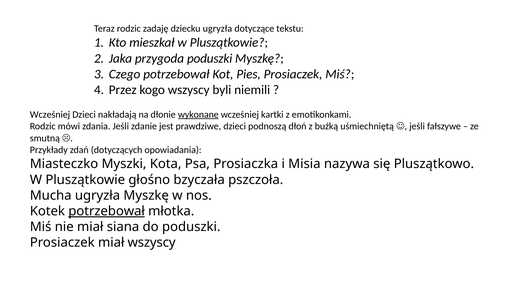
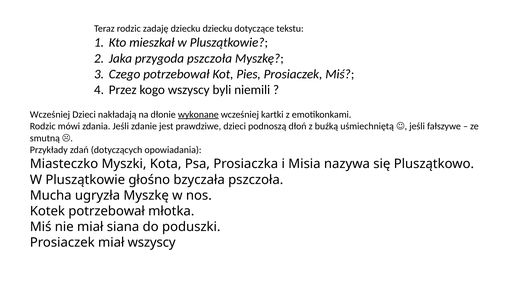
dziecku ugryzła: ugryzła -> dziecku
przygoda poduszki: poduszki -> pszczoła
potrzebował at (107, 211) underline: present -> none
